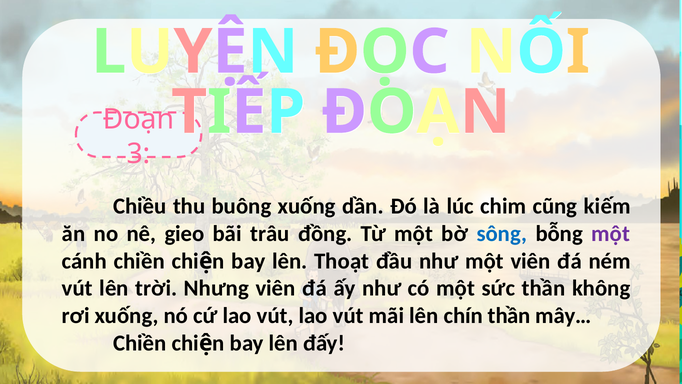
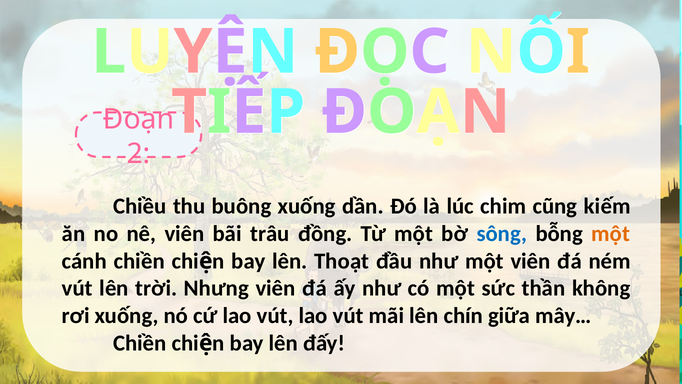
3: 3 -> 2
nê gieo: gieo -> viên
một at (611, 234) colour: purple -> orange
chín thần: thần -> giữa
